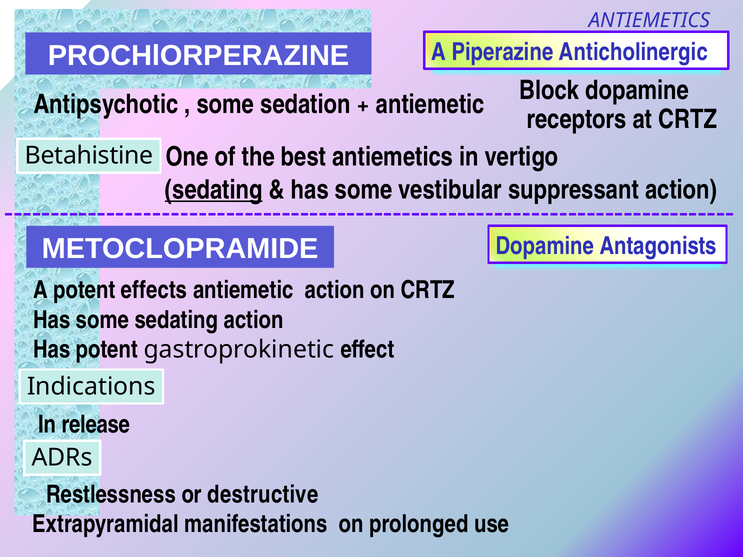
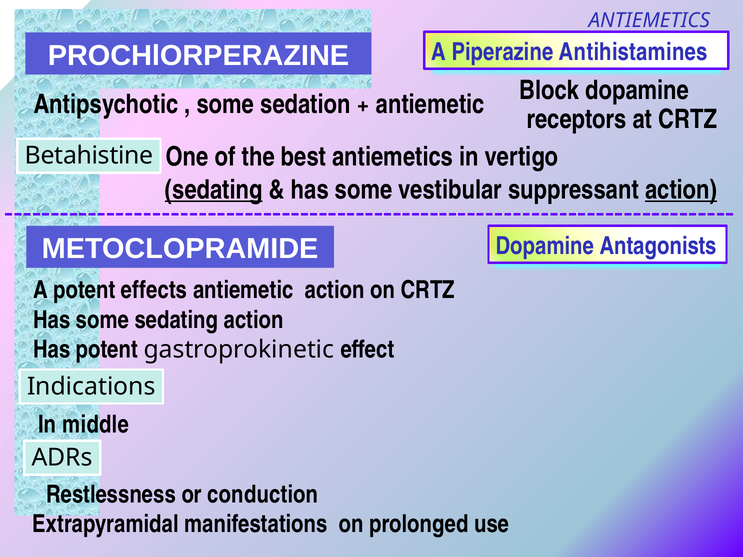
Anticholinergic: Anticholinergic -> Antihistamines
action at (681, 190) underline: none -> present
release: release -> middle
destructive: destructive -> conduction
